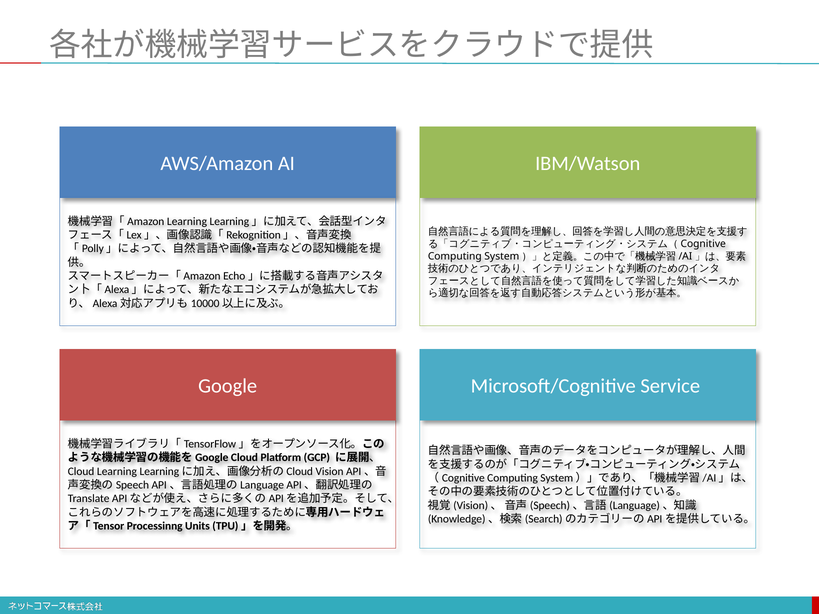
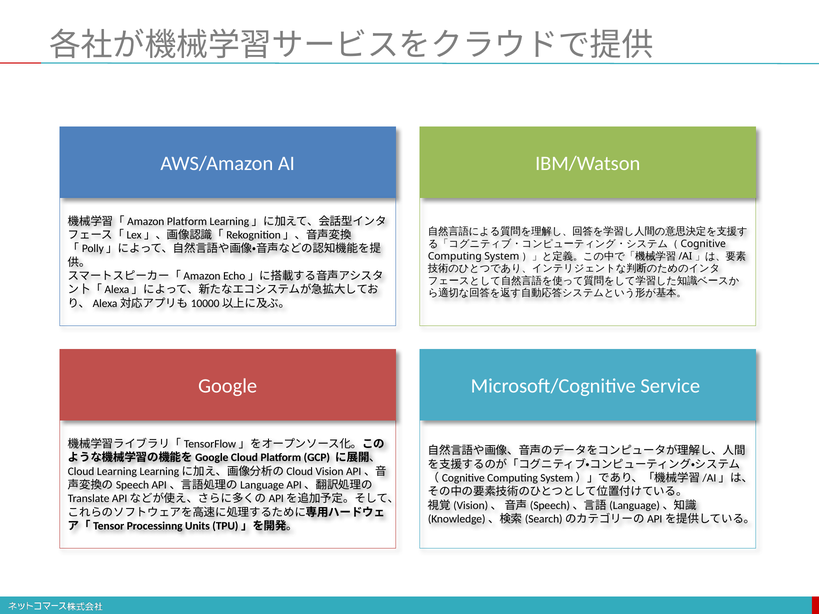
Learning at (187, 222): Learning -> Platform
